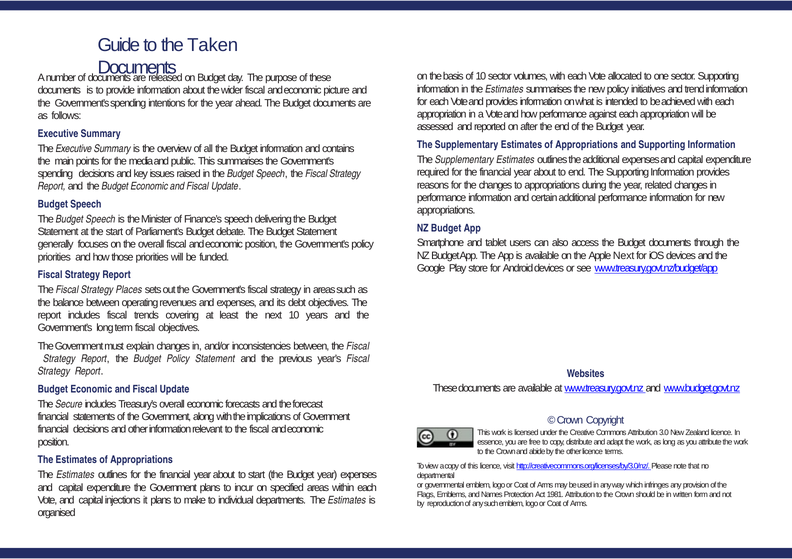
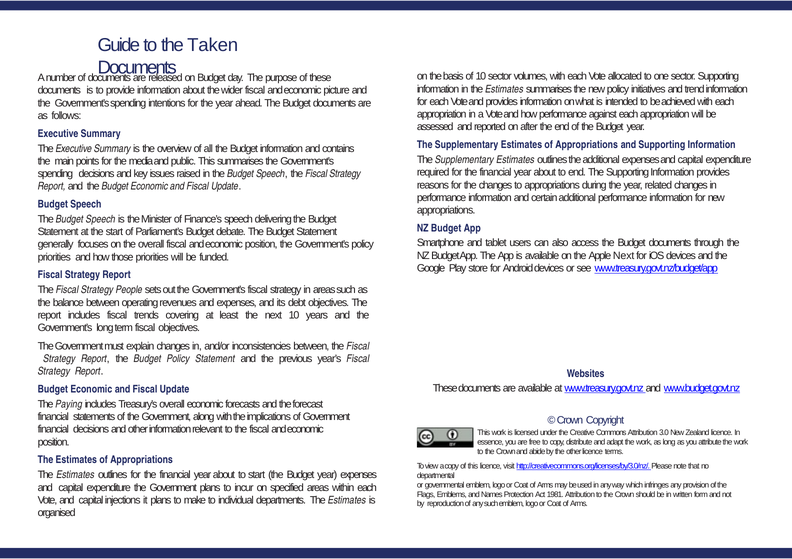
Places: Places -> People
Secure: Secure -> Paying
